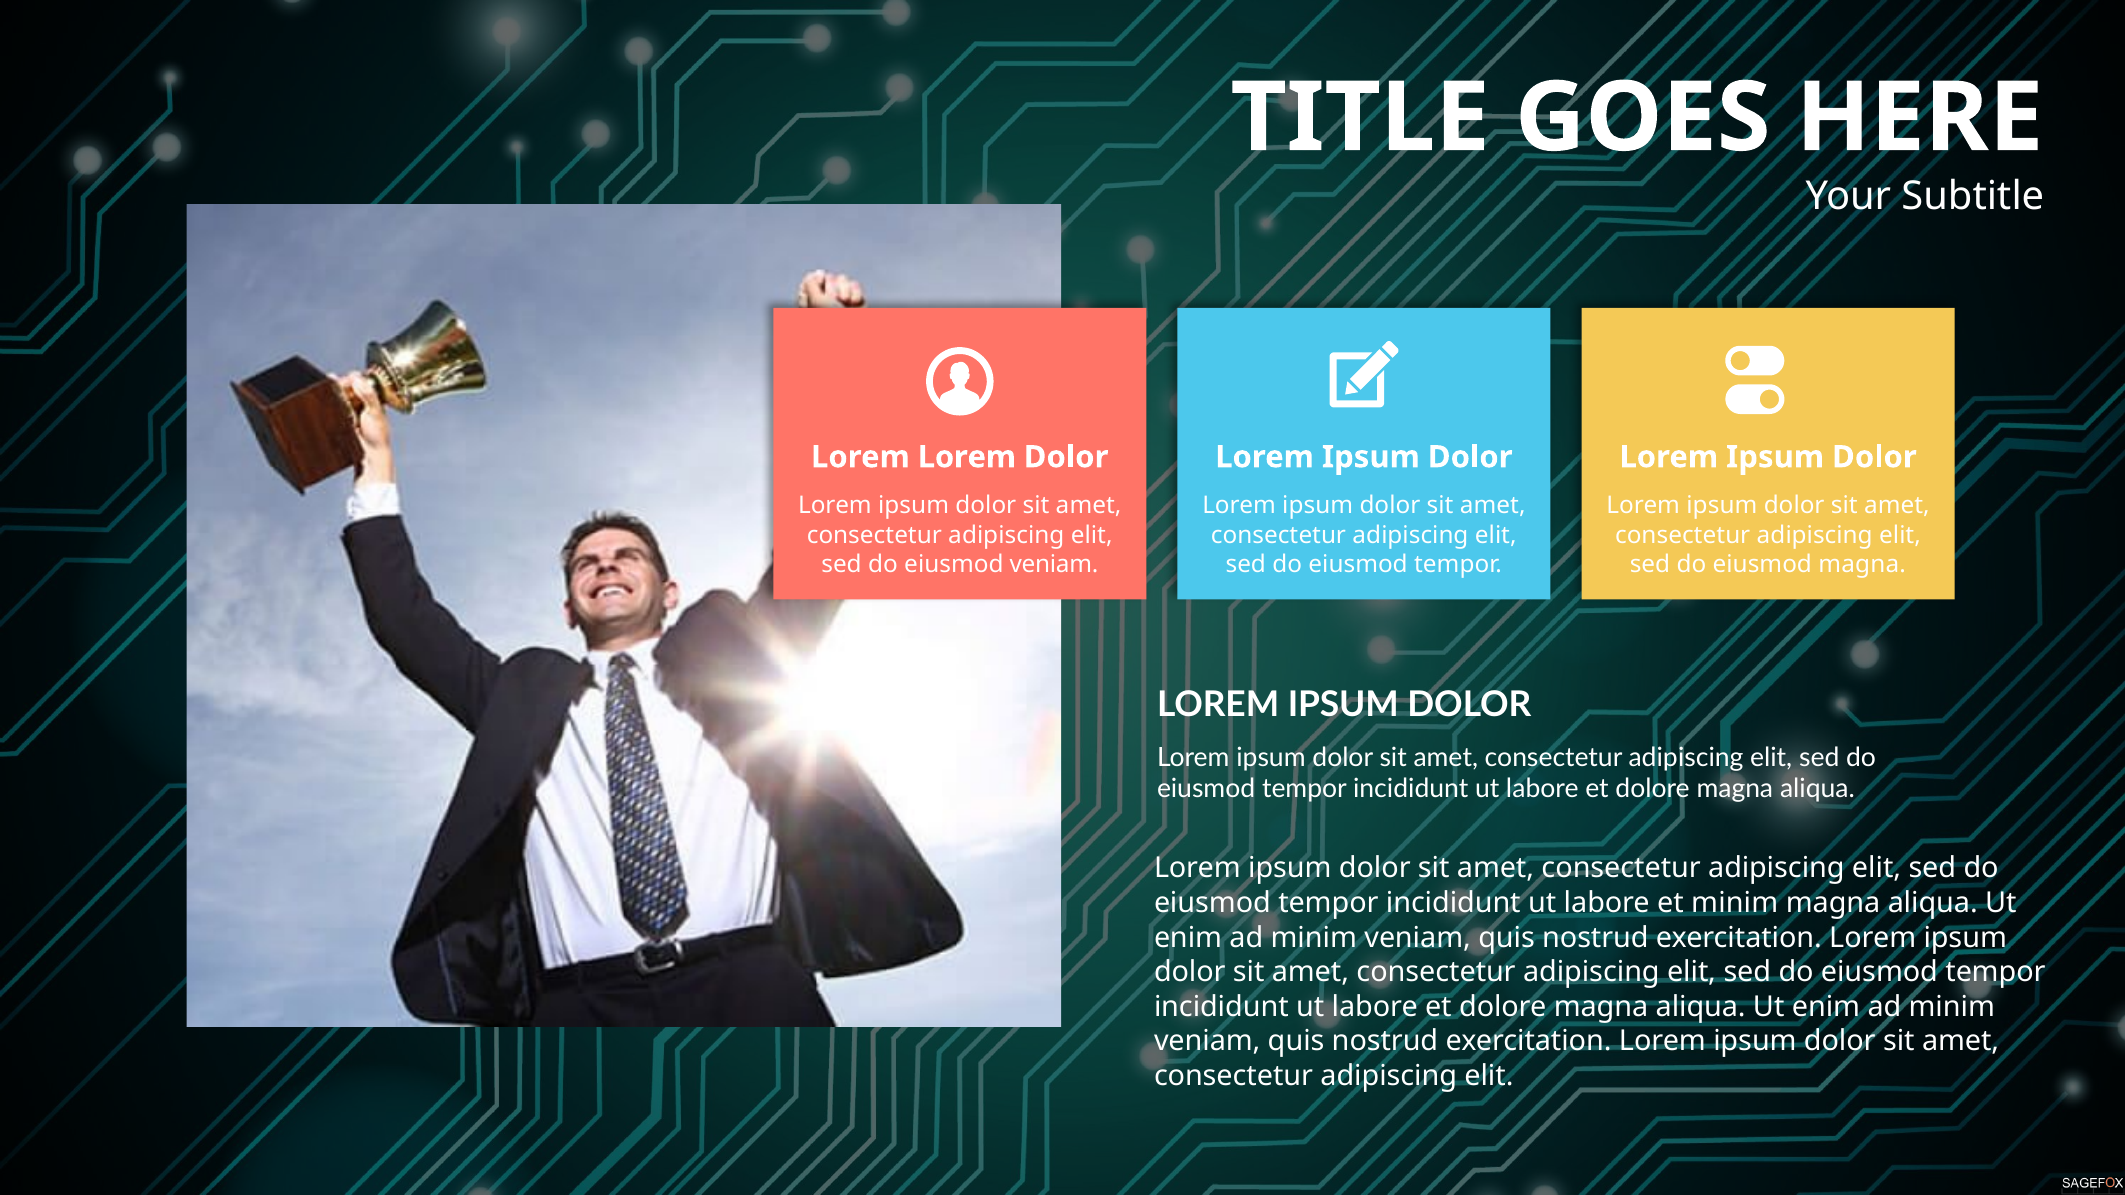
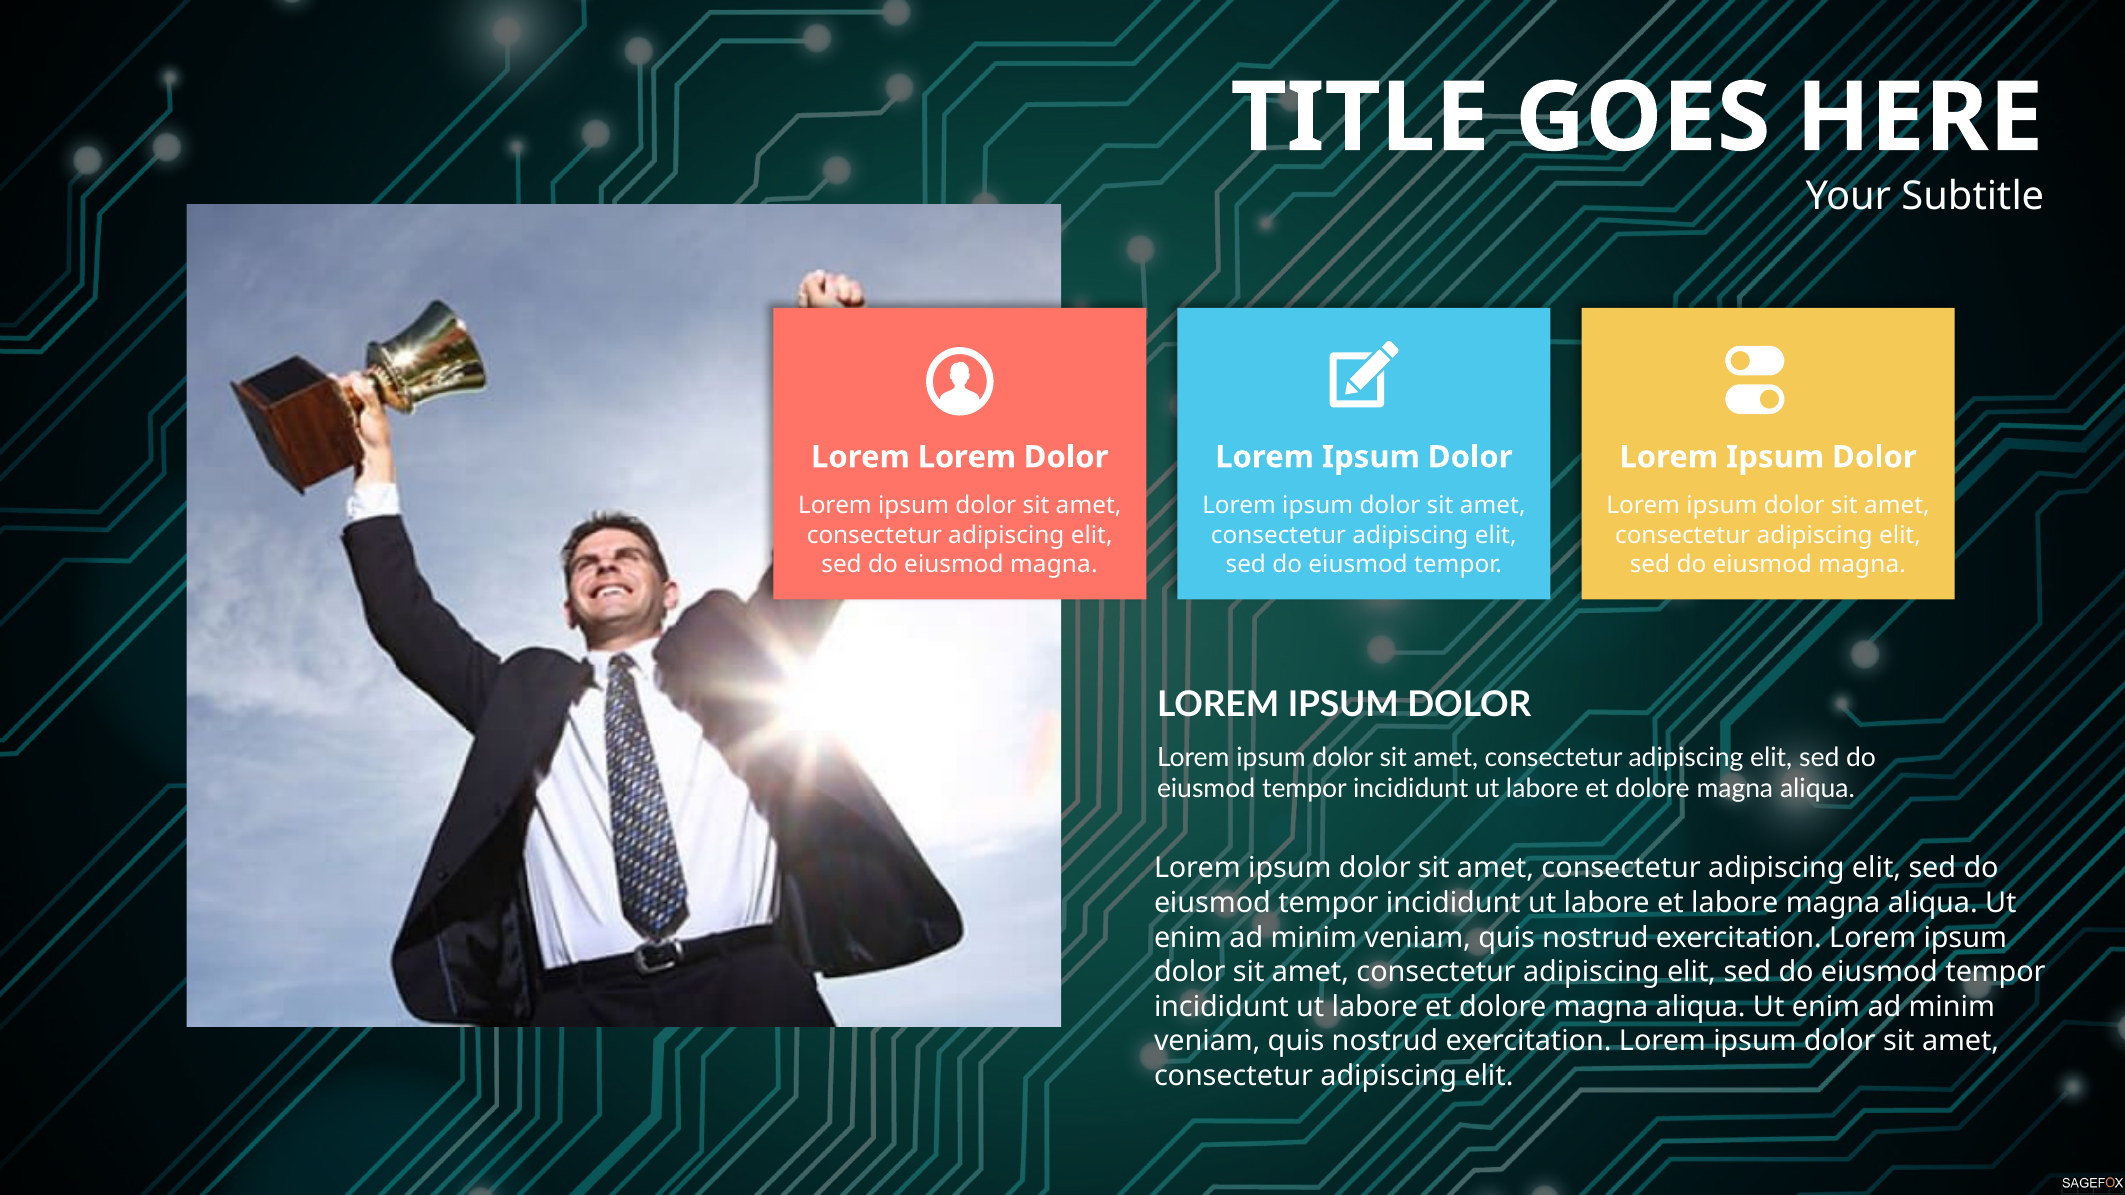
veniam at (1054, 564): veniam -> magna
et minim: minim -> labore
